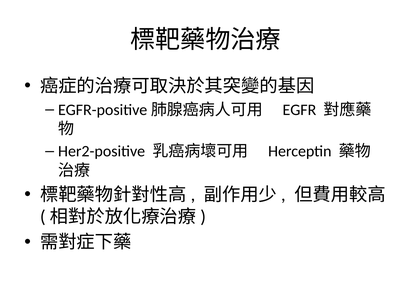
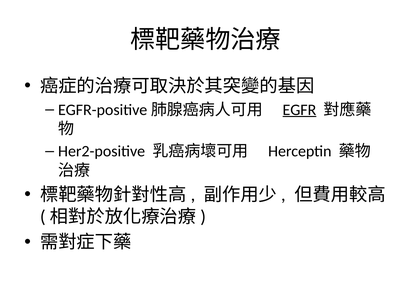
EGFR underline: none -> present
